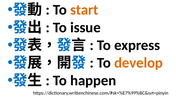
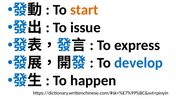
develop colour: orange -> blue
